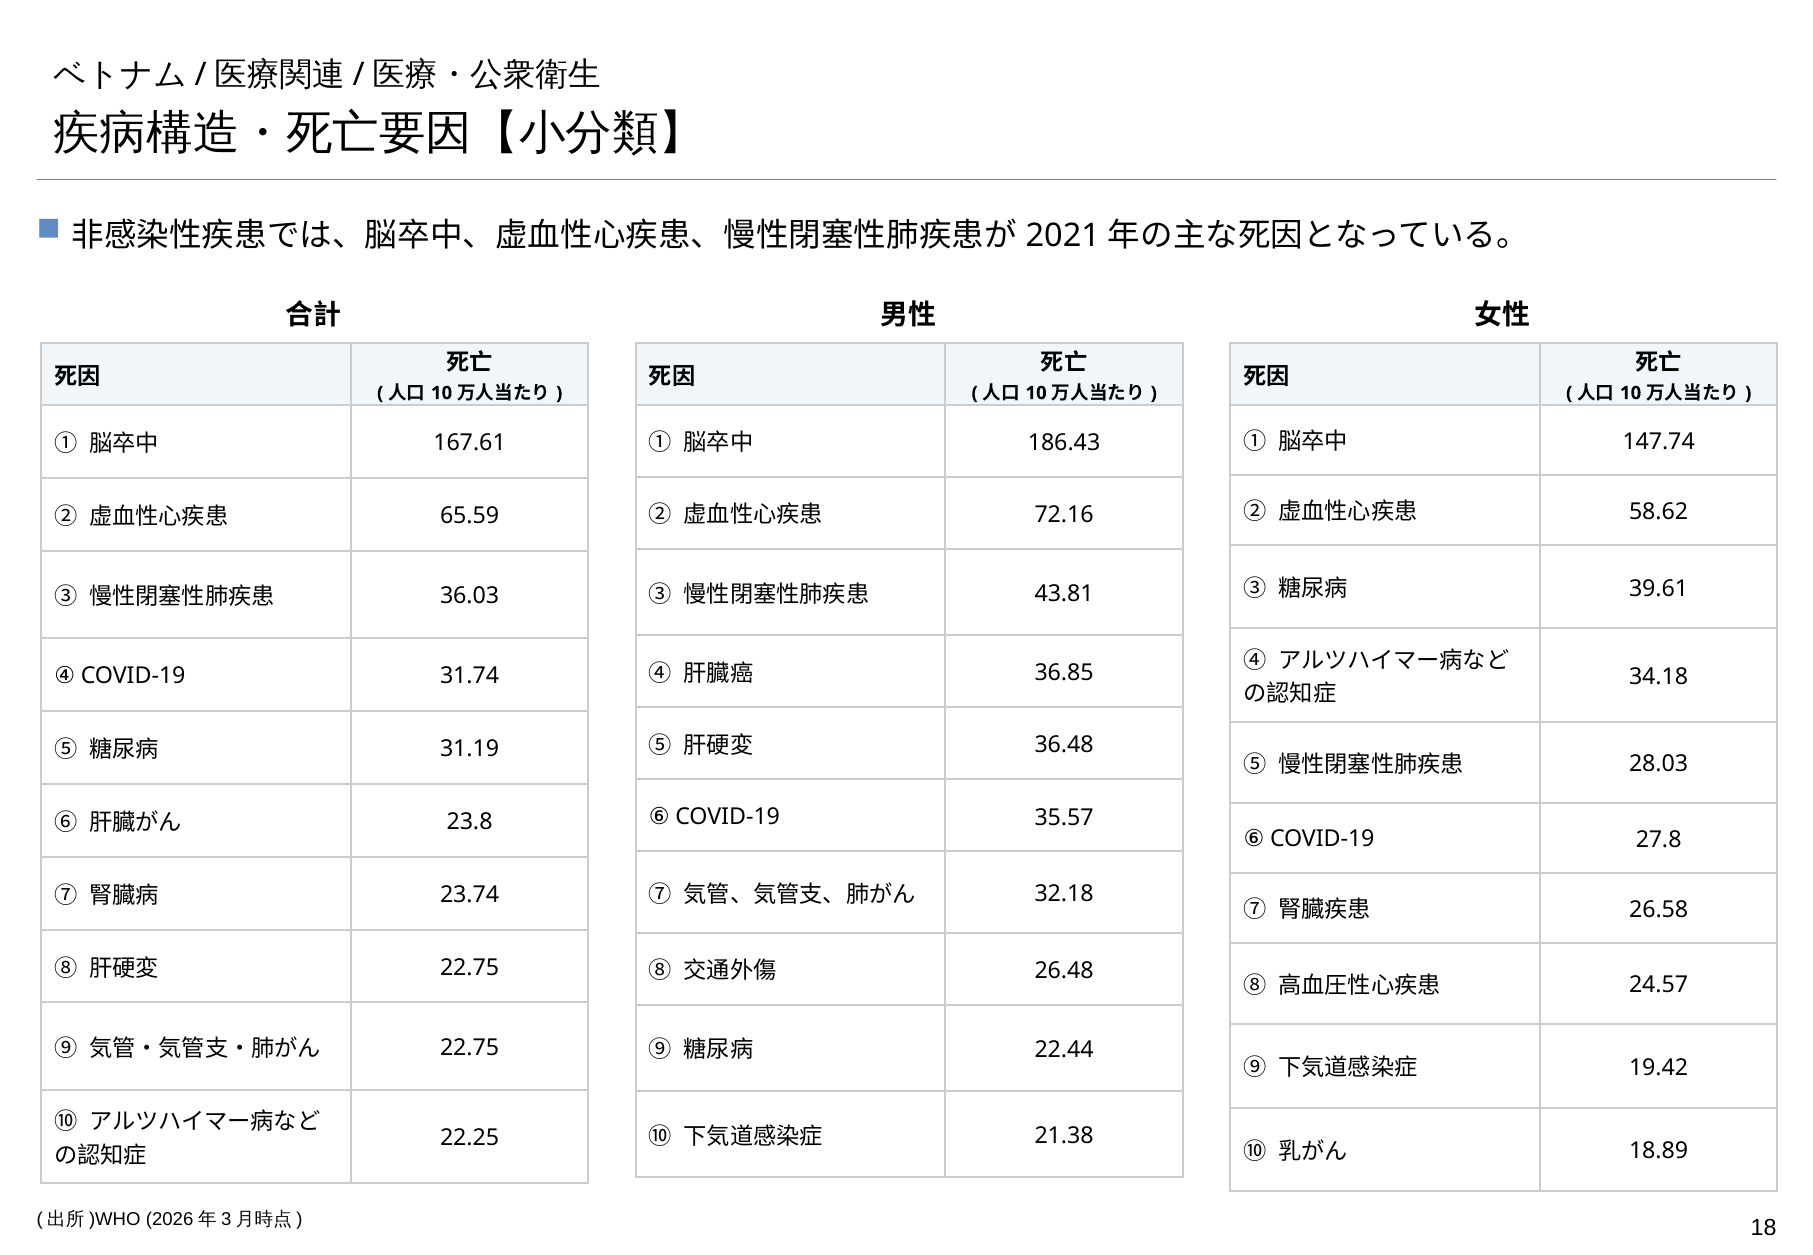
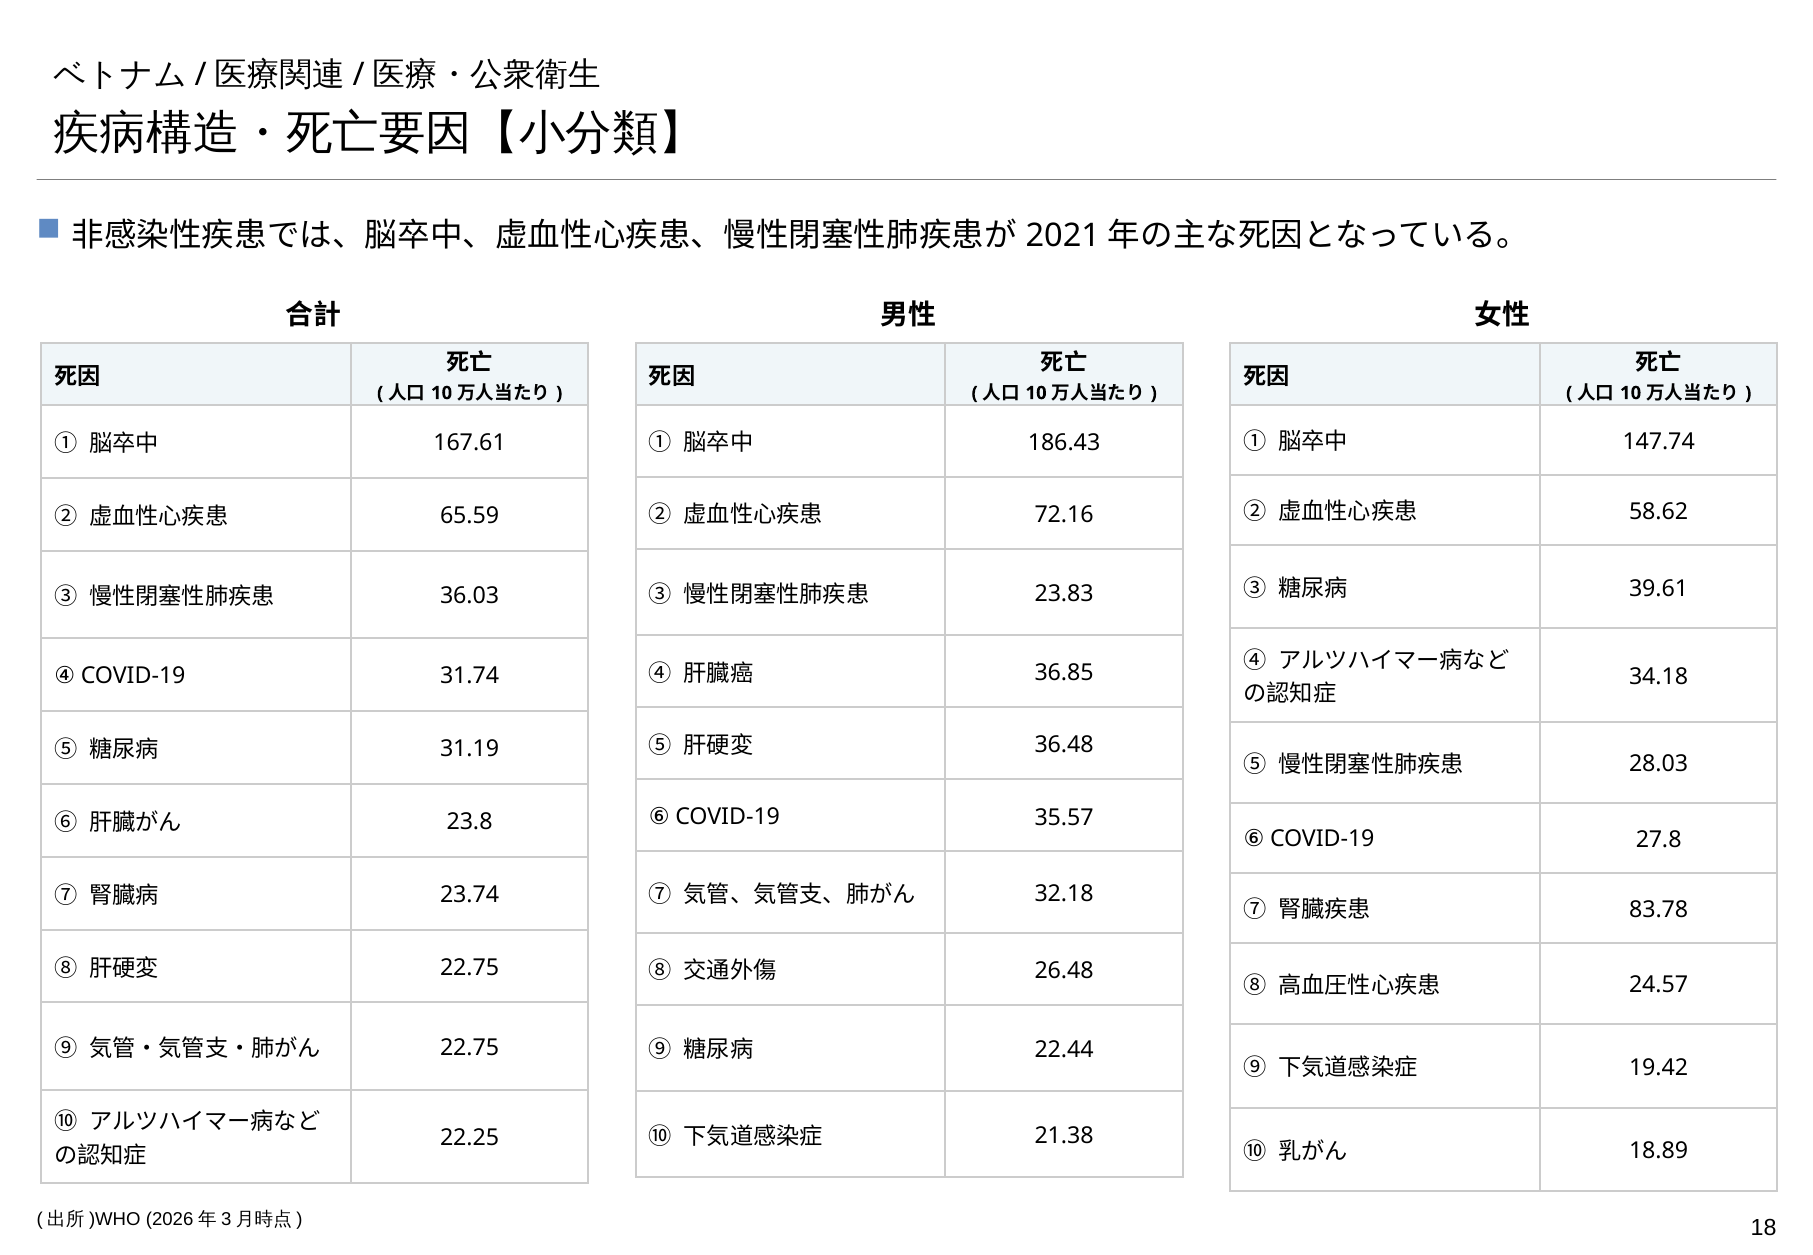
43.81: 43.81 -> 23.83
26.58: 26.58 -> 83.78
